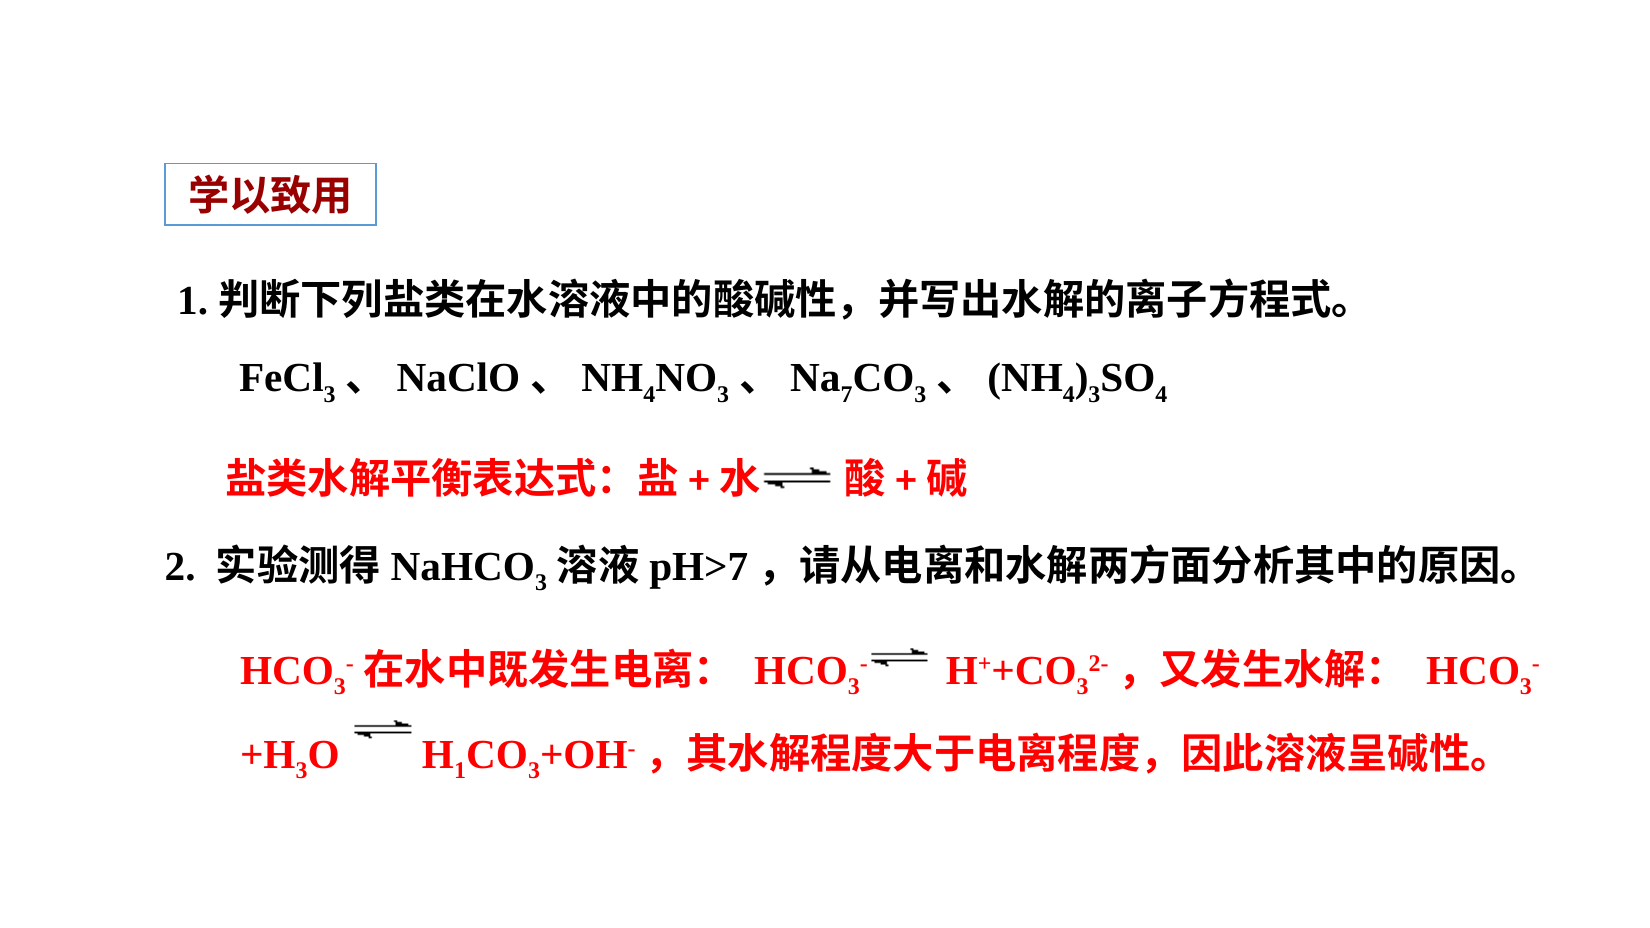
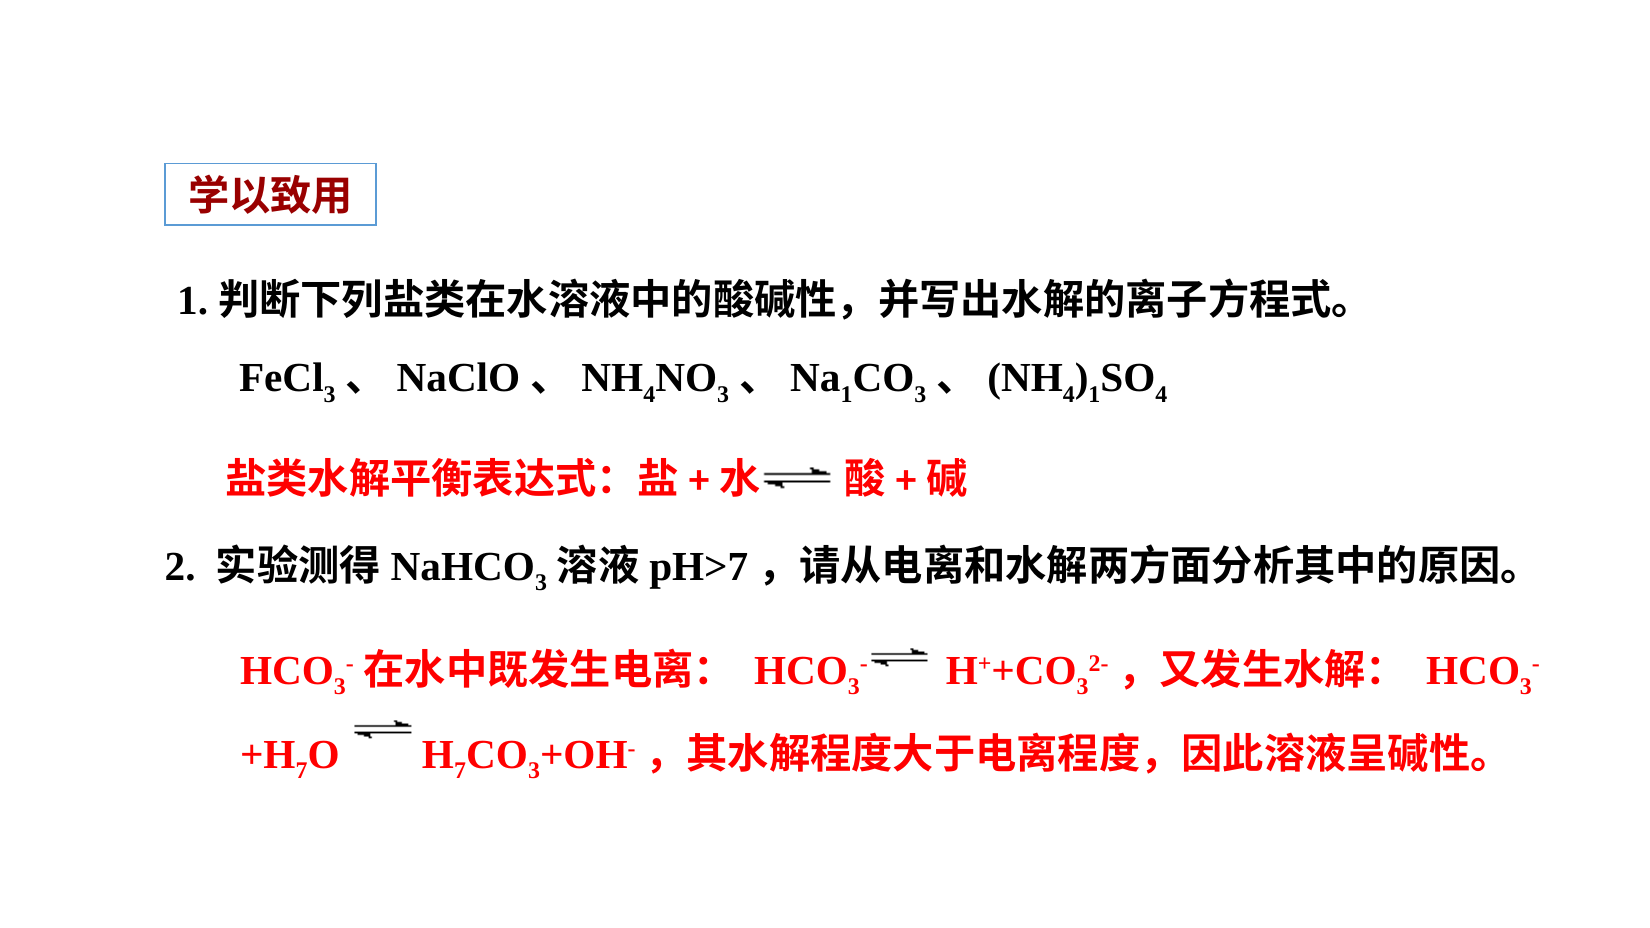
7 at (847, 394): 7 -> 1
3 at (1094, 394): 3 -> 1
3 at (302, 771): 3 -> 7
1 at (460, 771): 1 -> 7
